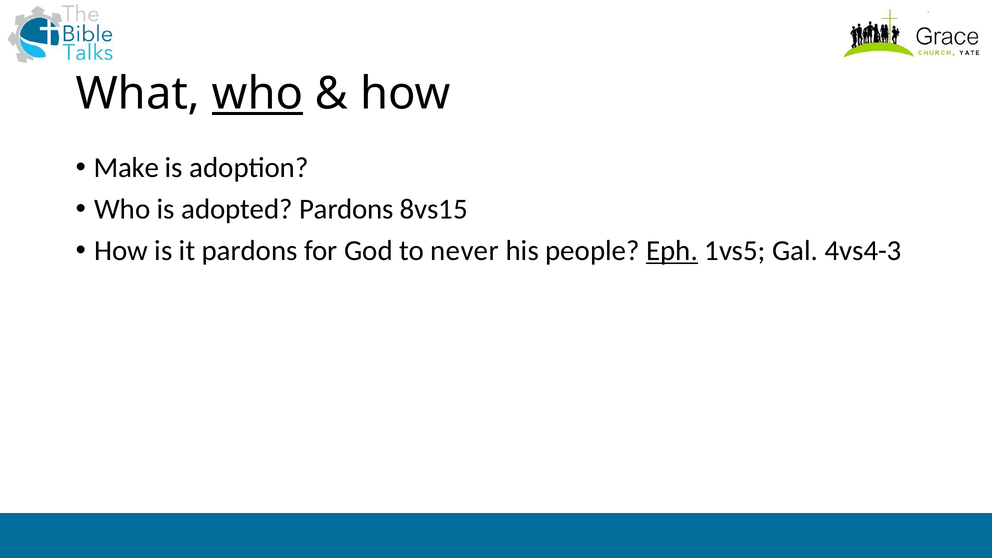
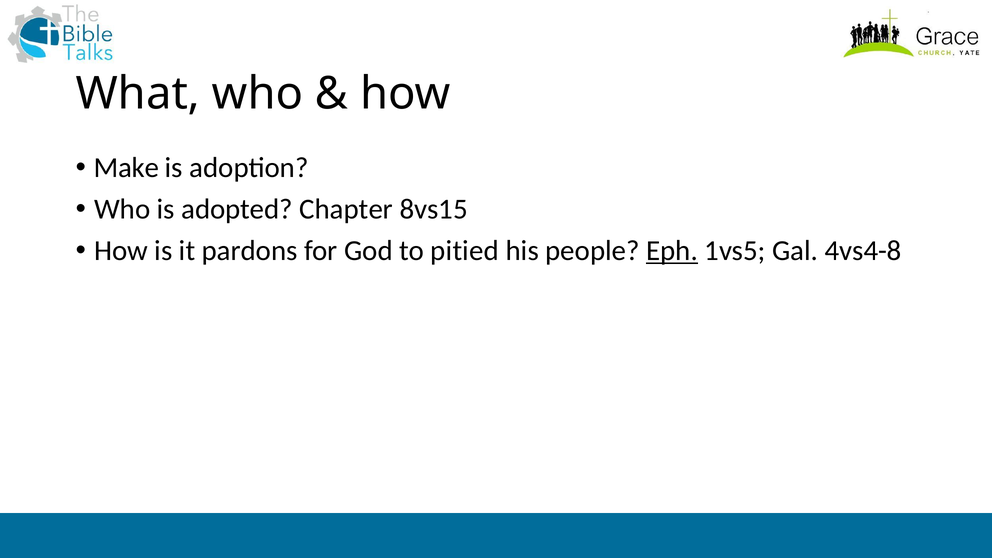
who at (257, 94) underline: present -> none
adopted Pardons: Pardons -> Chapter
never: never -> pitied
4vs4-3: 4vs4-3 -> 4vs4-8
